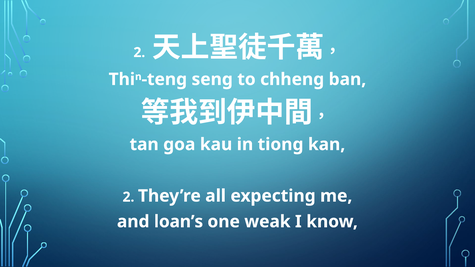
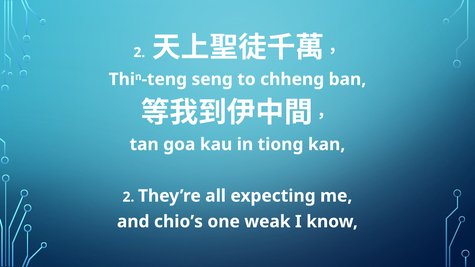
loan’s: loan’s -> chio’s
